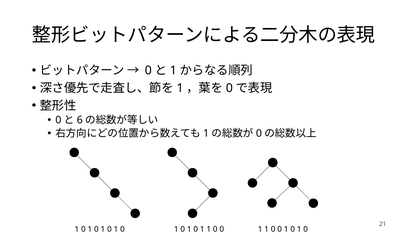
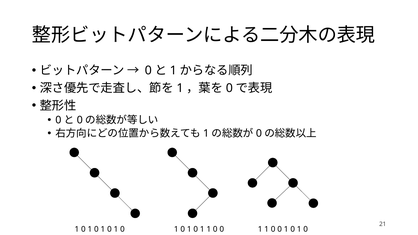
6 at (80, 120): 6 -> 0
